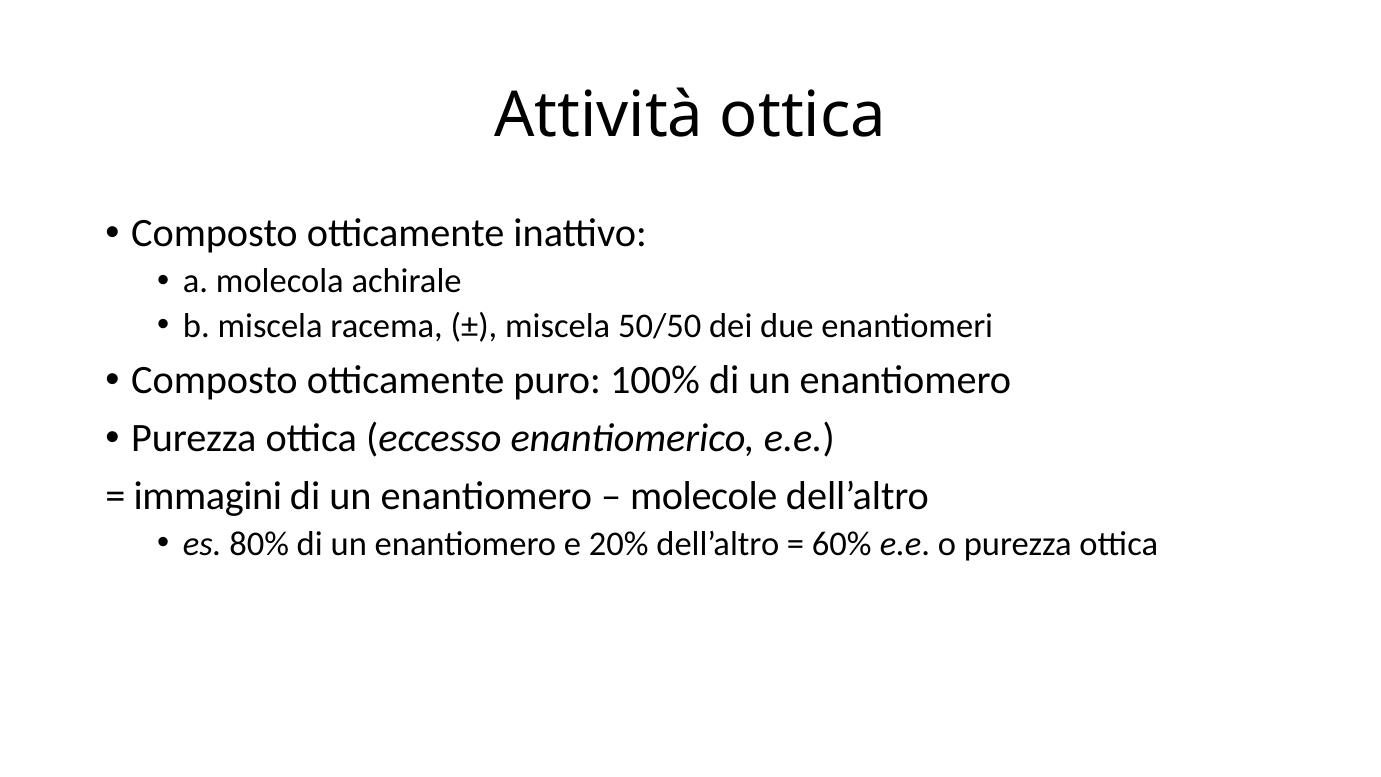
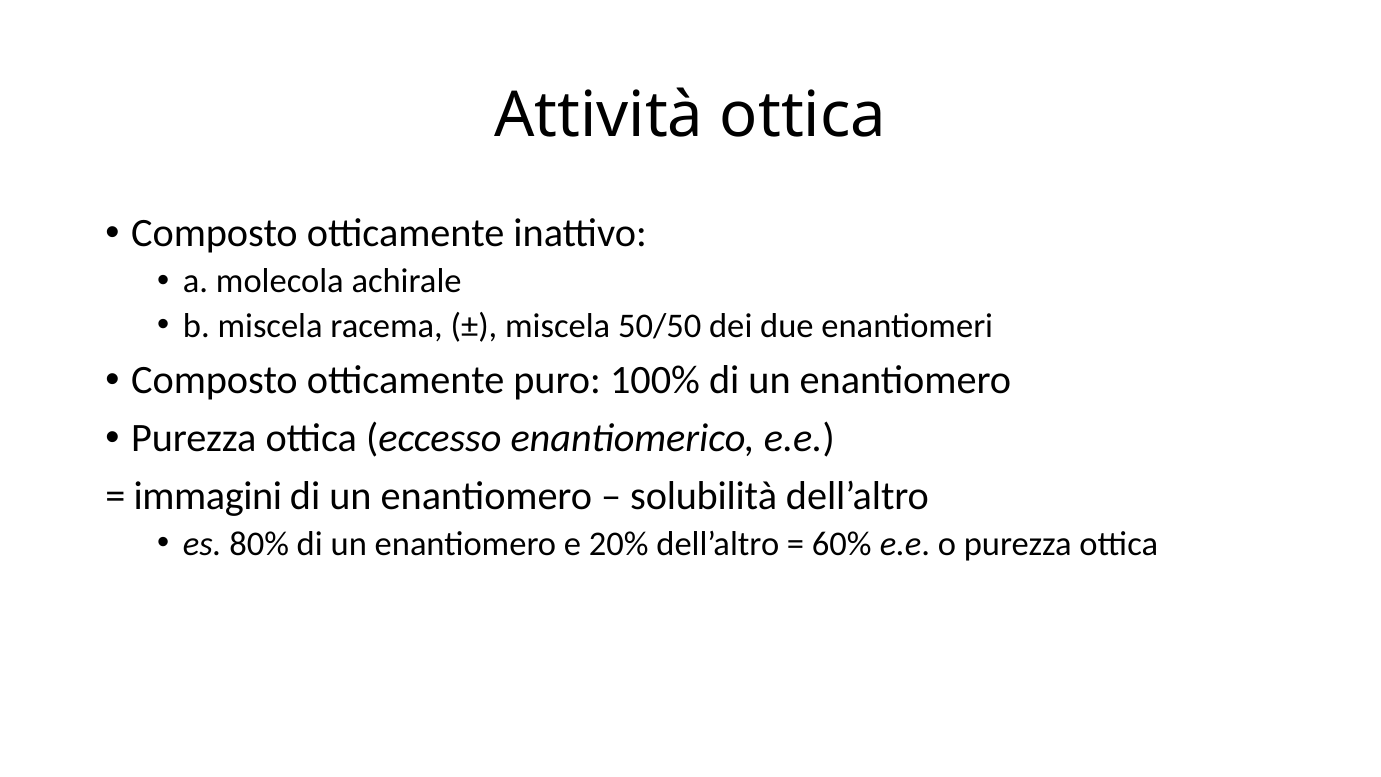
molecole: molecole -> solubilità
